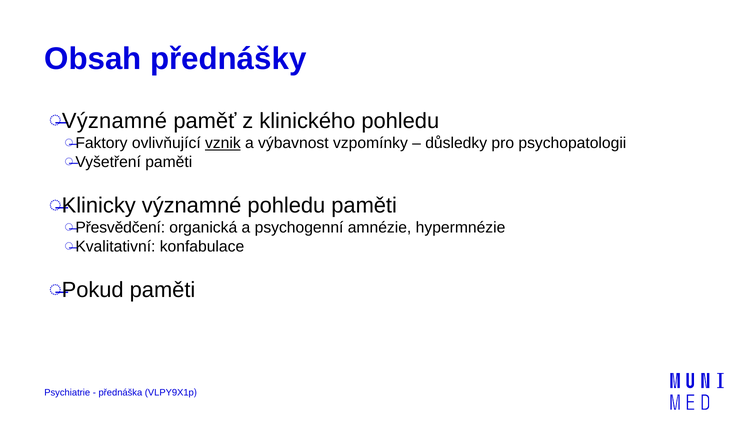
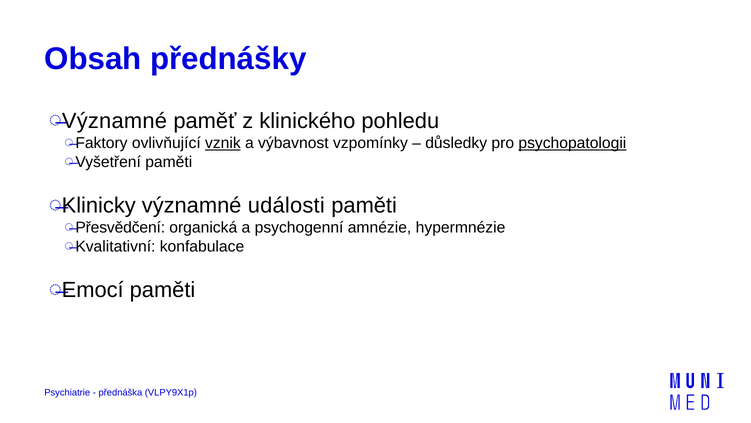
psychopatologii underline: none -> present
významné pohledu: pohledu -> události
Pokud: Pokud -> Emocí
